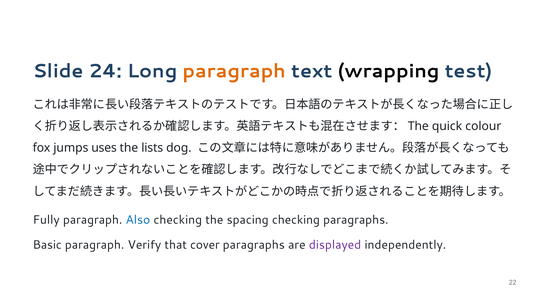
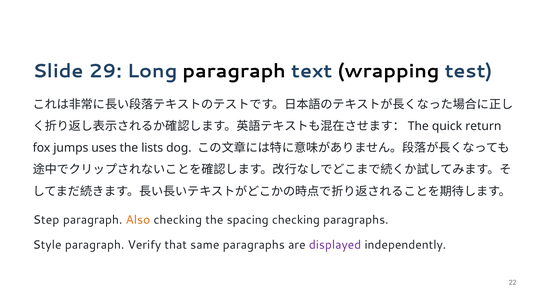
24: 24 -> 29
paragraph at (234, 71) colour: orange -> black
colour: colour -> return
Fully: Fully -> Step
Also colour: blue -> orange
Basic: Basic -> Style
cover: cover -> same
